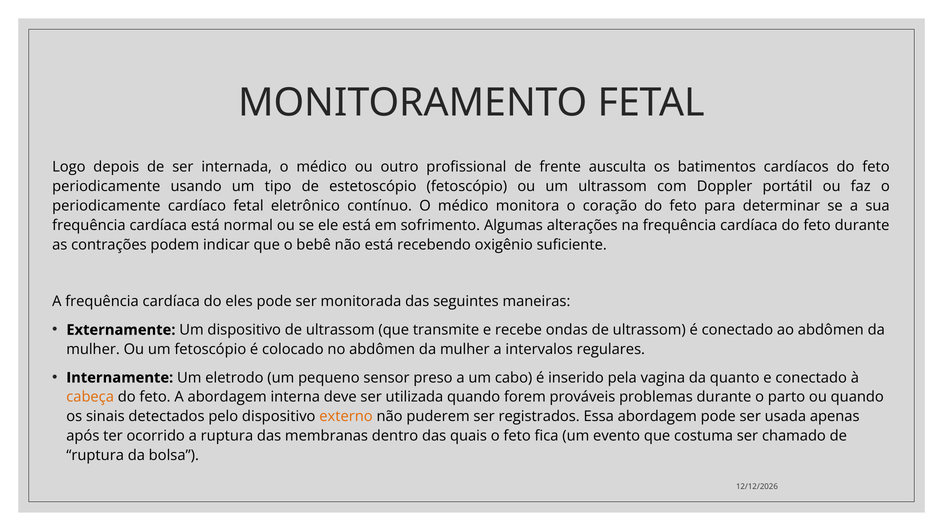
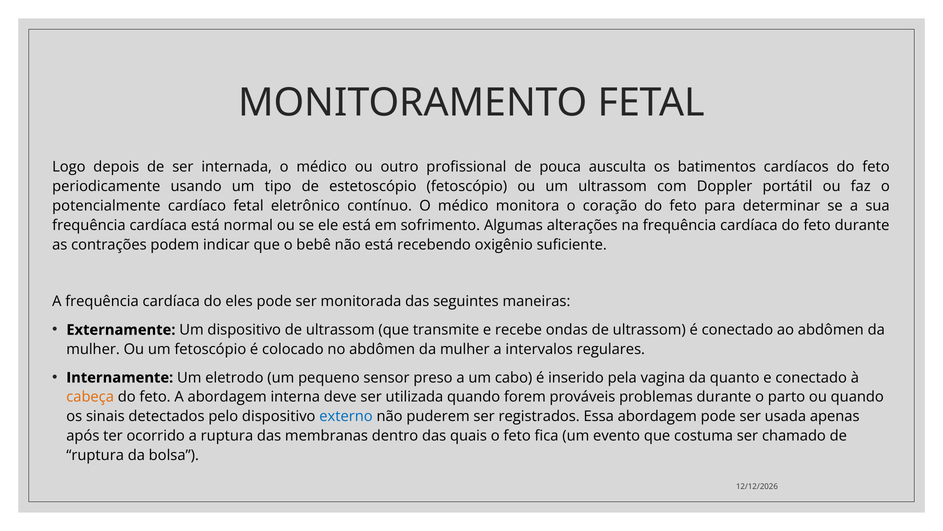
frente: frente -> pouca
periodicamente at (106, 206): periodicamente -> potencialmente
externo colour: orange -> blue
